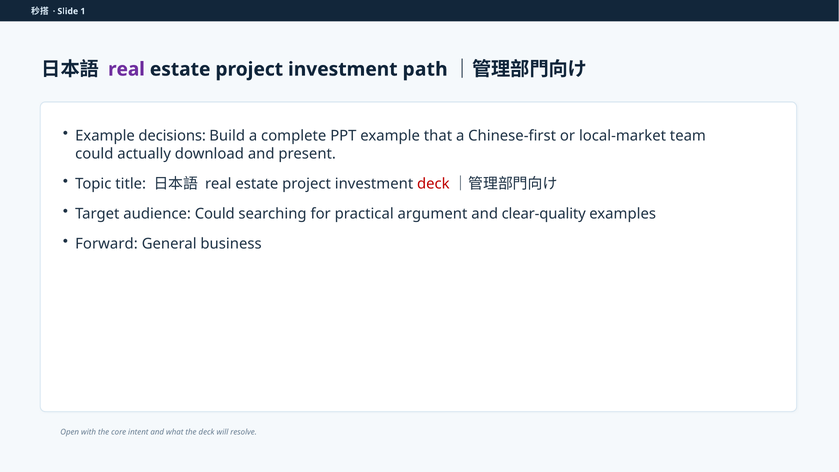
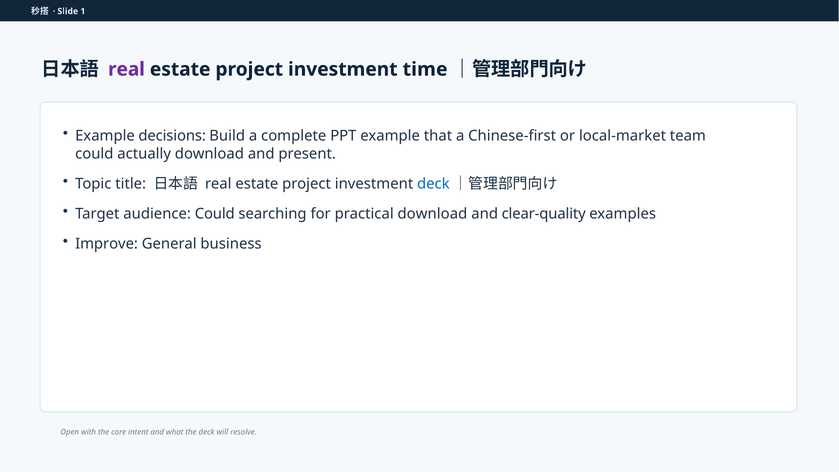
path: path -> time
deck at (433, 184) colour: red -> blue
practical argument: argument -> download
Forward: Forward -> Improve
